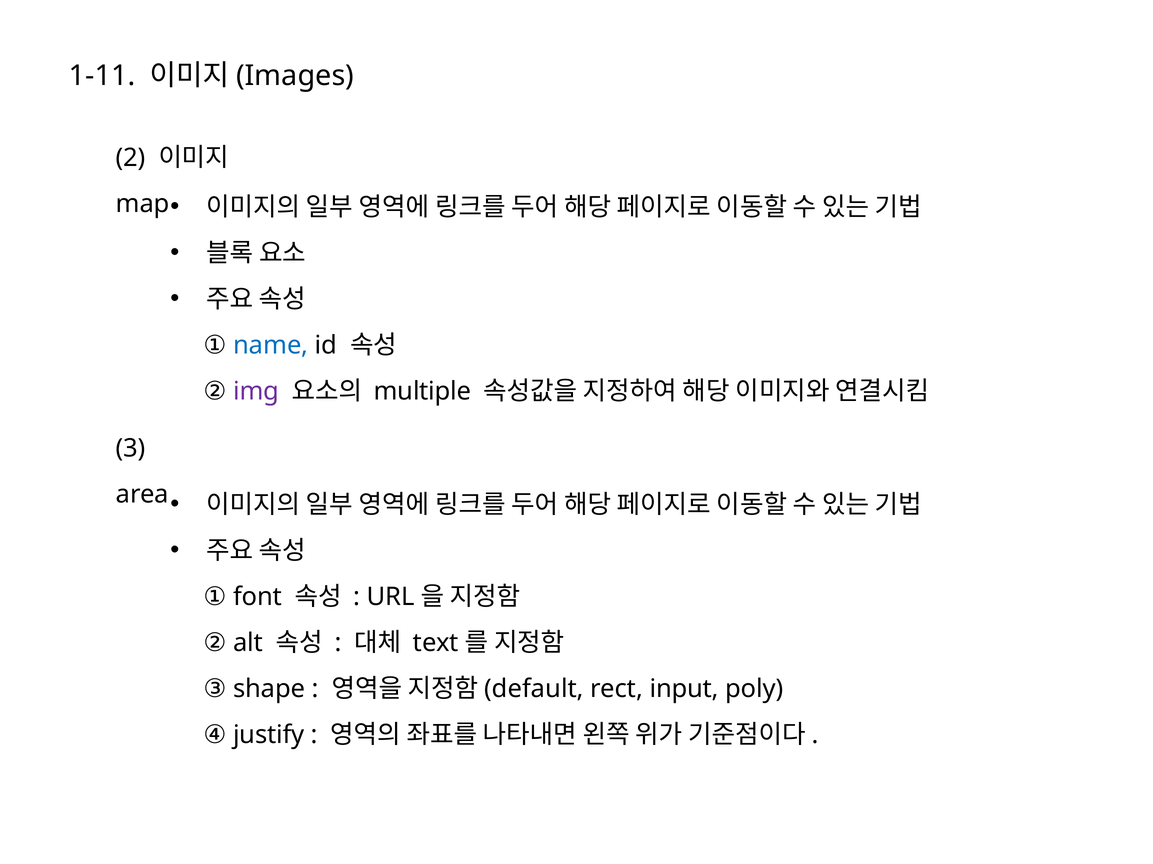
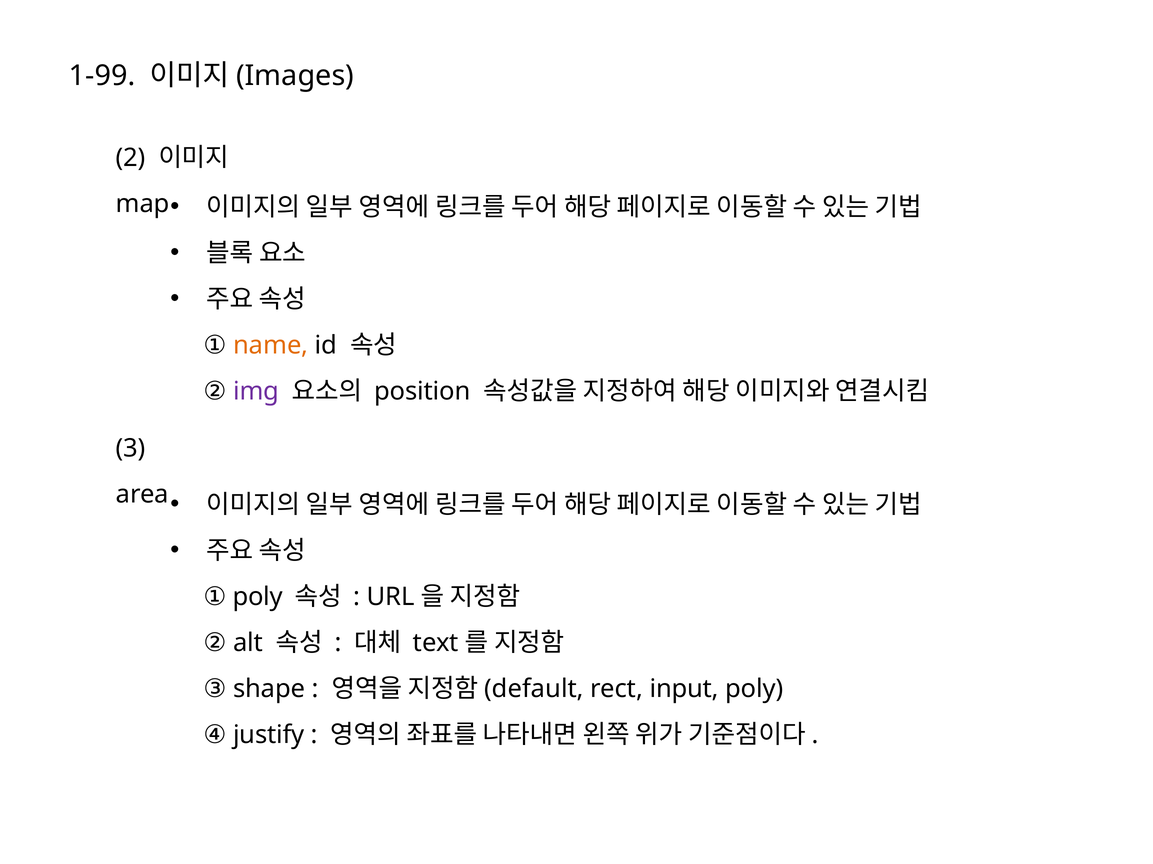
1-11: 1-11 -> 1-99
name colour: blue -> orange
multiple: multiple -> position
① font: font -> poly
